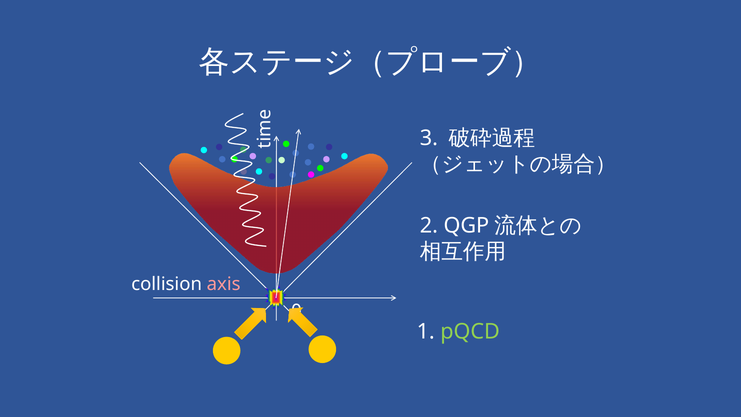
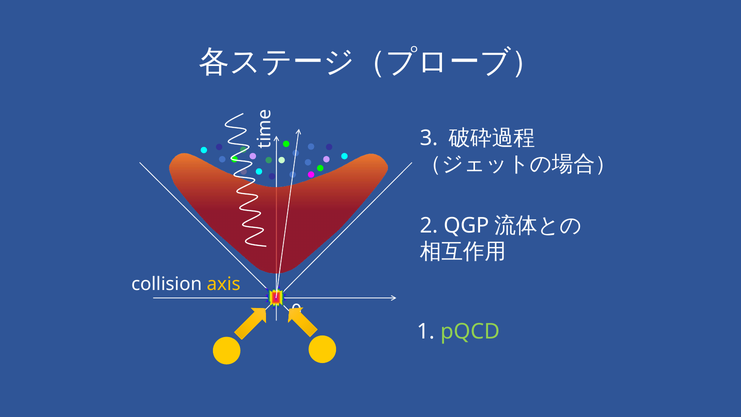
axis colour: pink -> yellow
